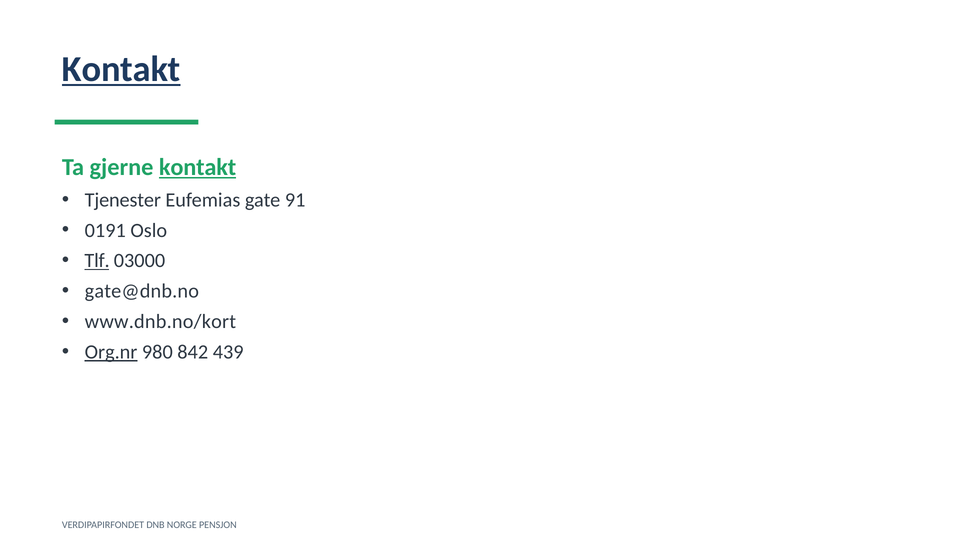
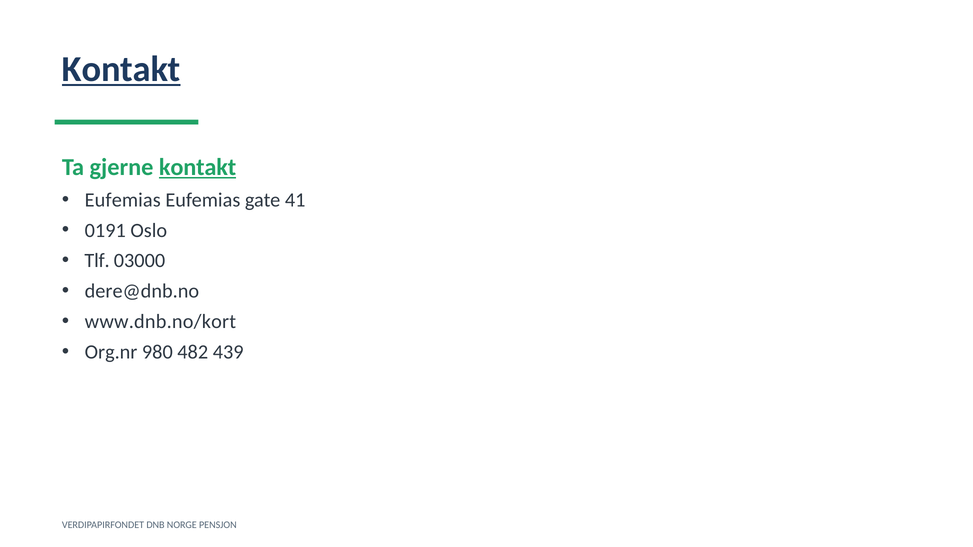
Tjenester at (123, 200): Tjenester -> Eufemias
91: 91 -> 41
Tlf underline: present -> none
gate@dnb.no: gate@dnb.no -> dere@dnb.no
Org.nr underline: present -> none
842: 842 -> 482
